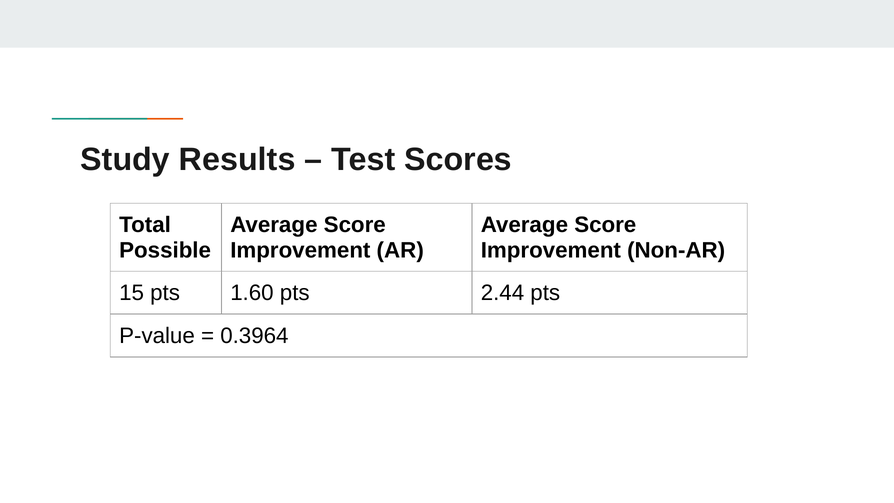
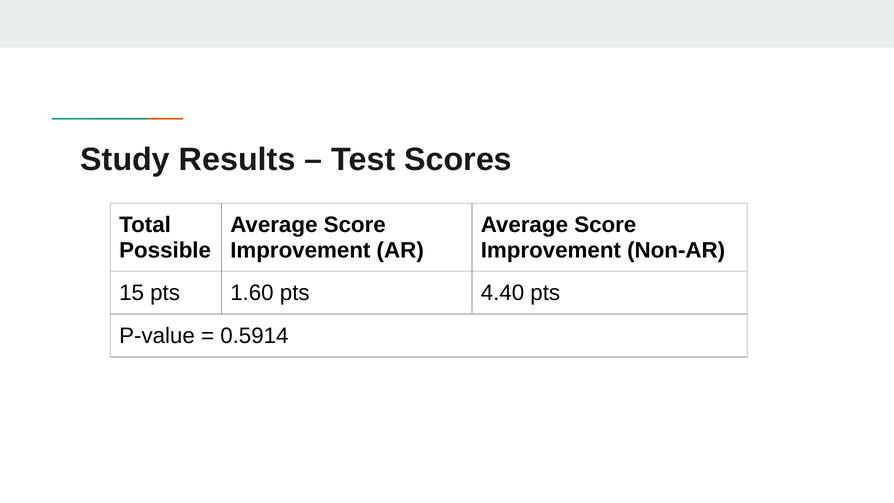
2.44: 2.44 -> 4.40
0.3964: 0.3964 -> 0.5914
